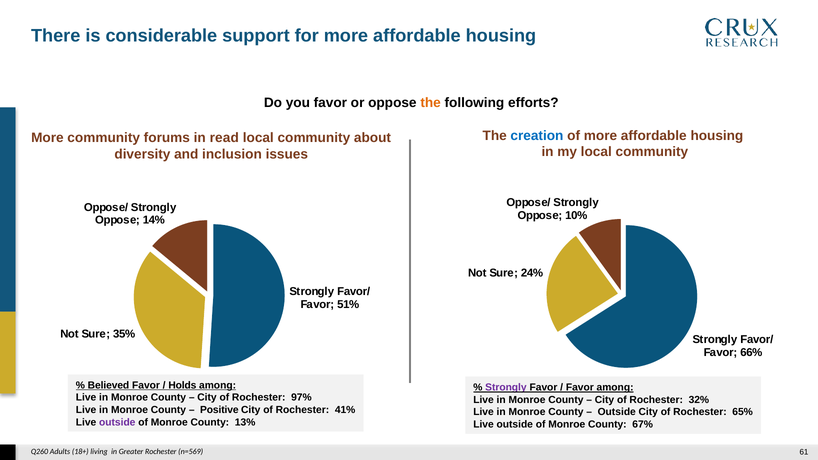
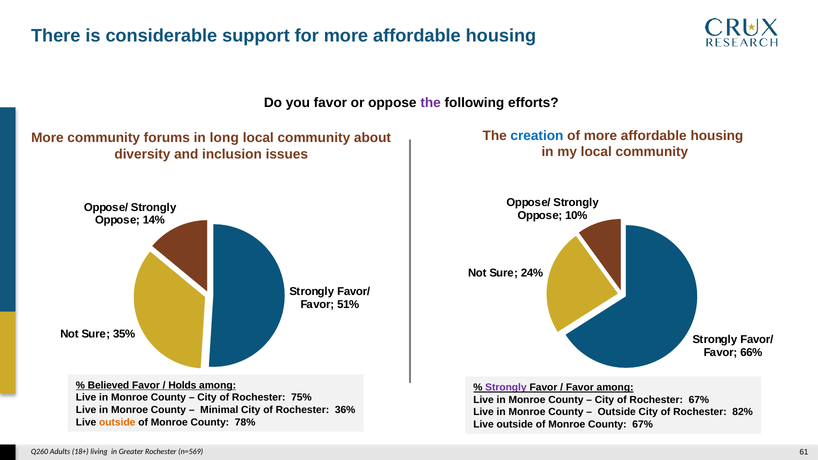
the at (431, 103) colour: orange -> purple
read: read -> long
97%: 97% -> 75%
Rochester 32%: 32% -> 67%
Positive: Positive -> Minimal
41%: 41% -> 36%
65%: 65% -> 82%
outside at (117, 422) colour: purple -> orange
13%: 13% -> 78%
